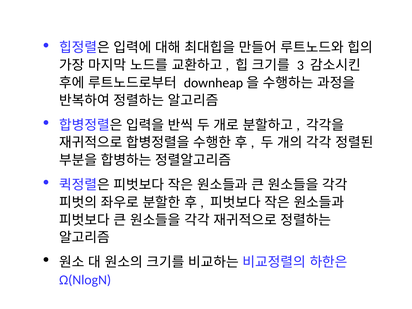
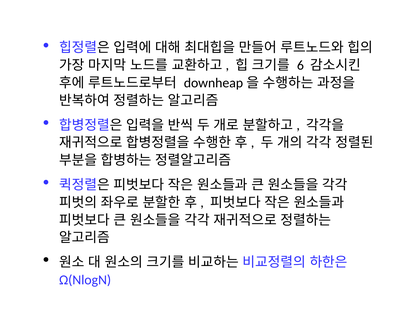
3: 3 -> 6
